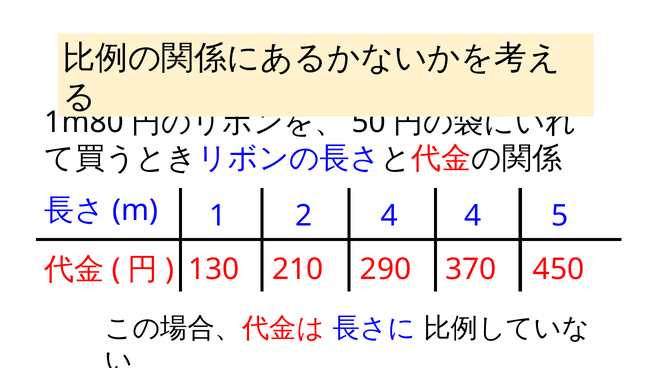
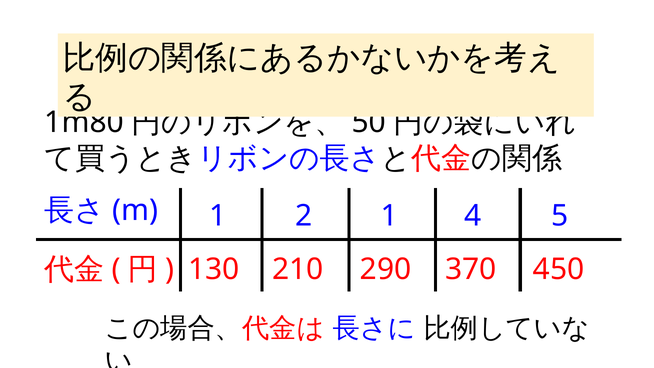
2 4: 4 -> 1
